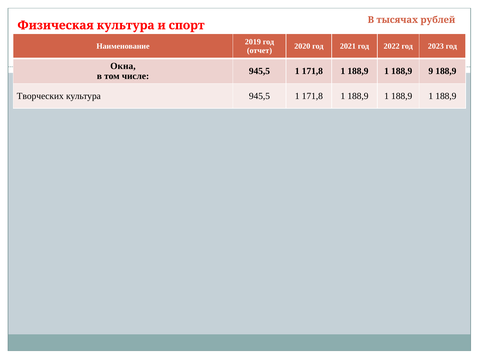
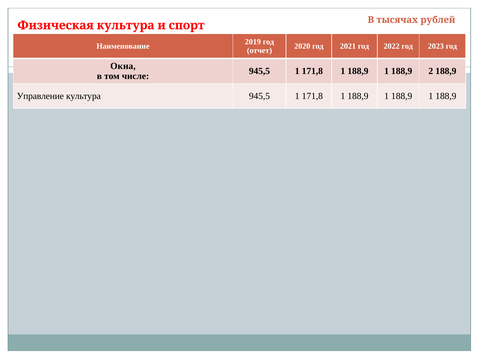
9: 9 -> 2
Творческих: Творческих -> Управление
